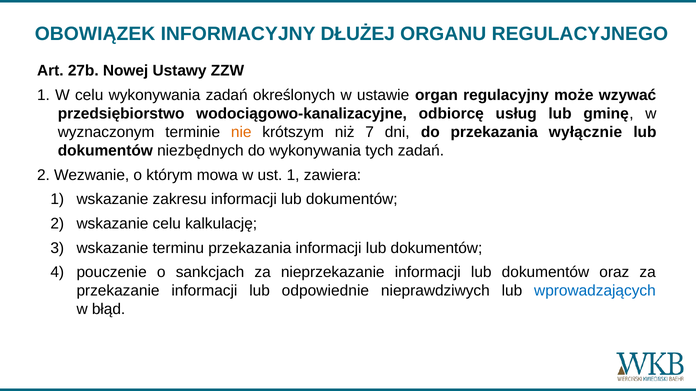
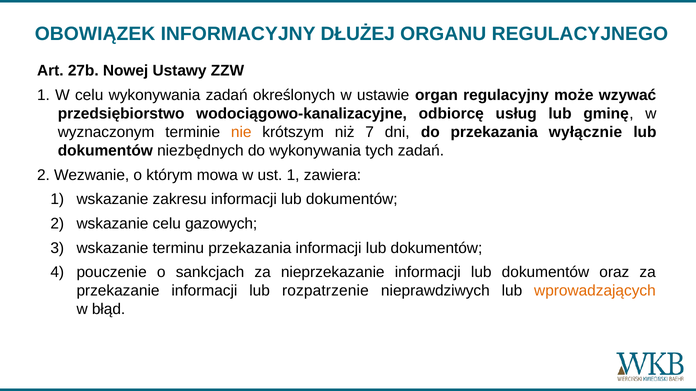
kalkulację: kalkulację -> gazowych
odpowiednie: odpowiednie -> rozpatrzenie
wprowadzających colour: blue -> orange
